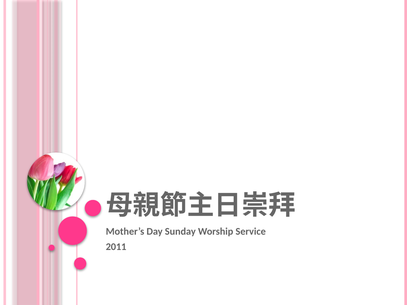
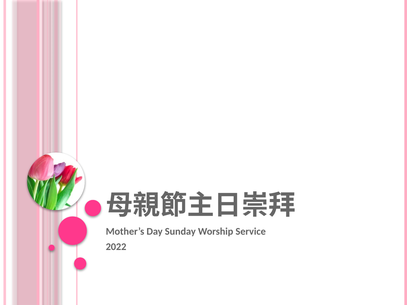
2011: 2011 -> 2022
